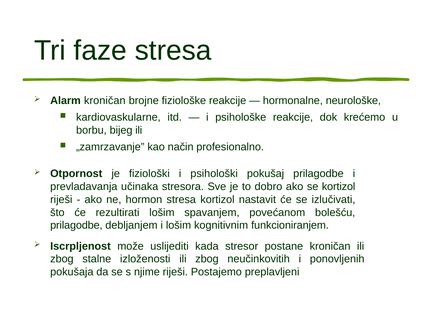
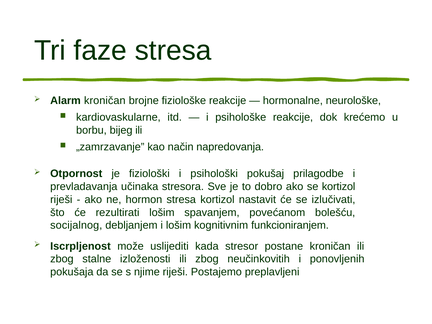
profesionalno: profesionalno -> napredovanja
prilagodbe at (76, 225): prilagodbe -> socijalnog
